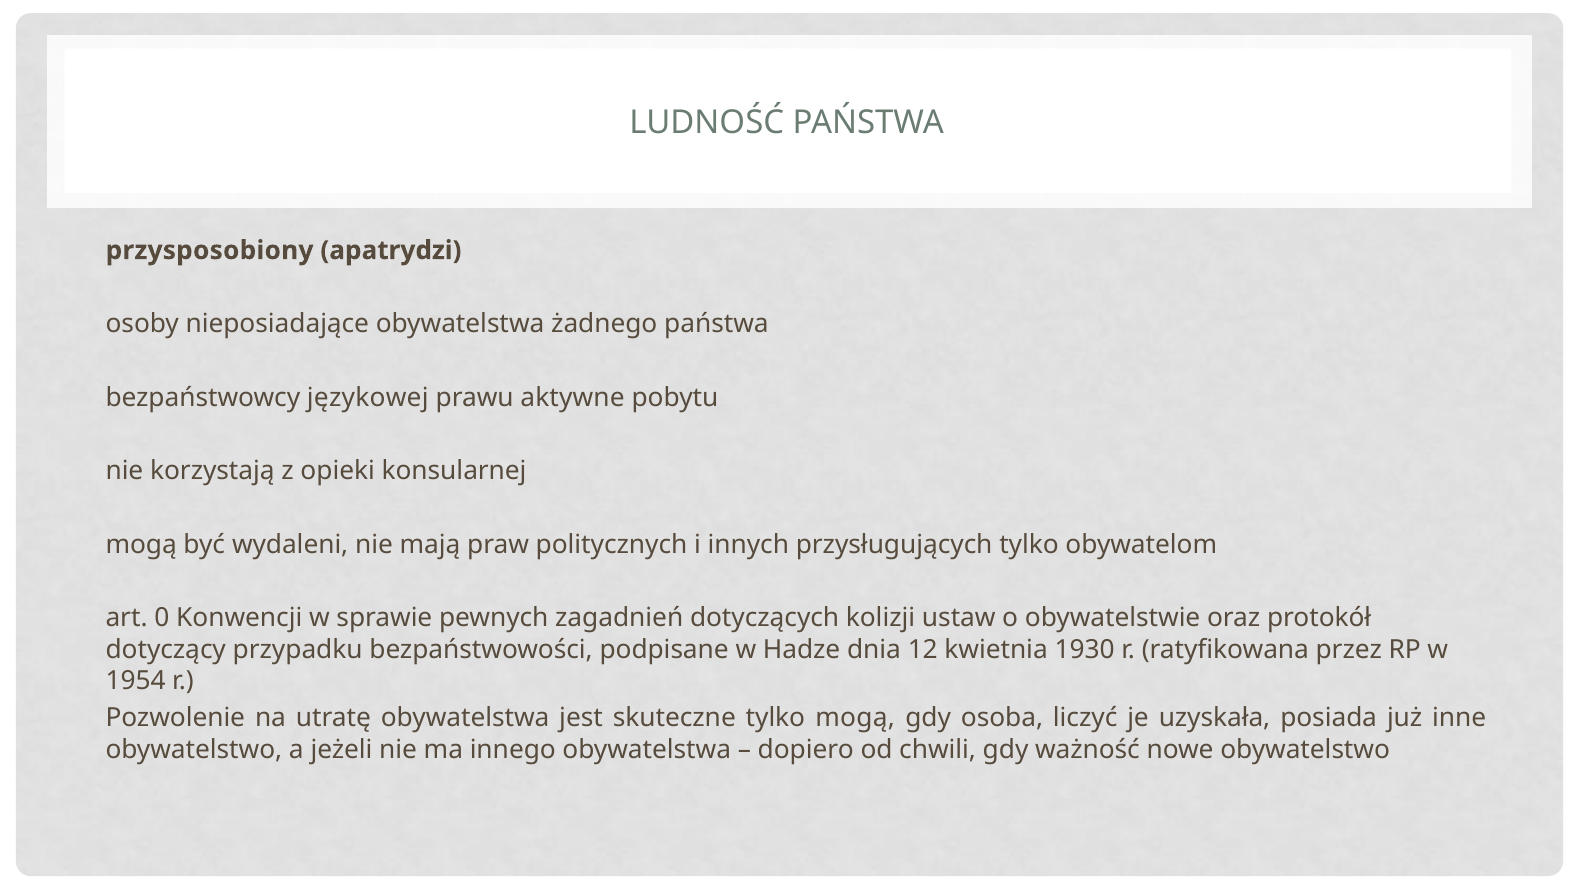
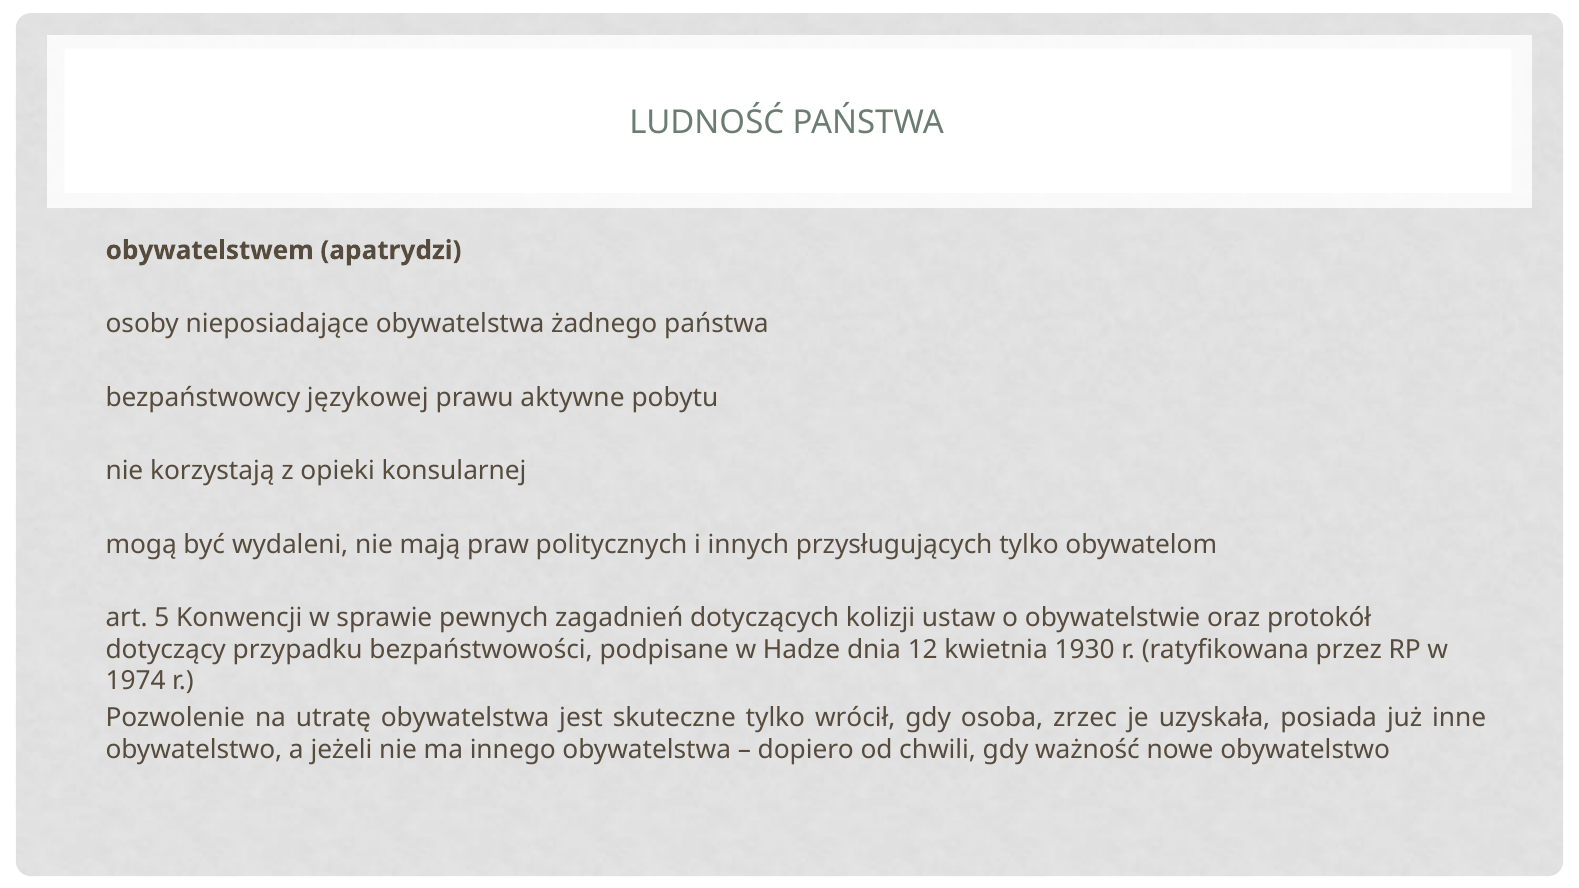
przysposobiony: przysposobiony -> obywatelstwem
0: 0 -> 5
1954: 1954 -> 1974
tylko mogą: mogą -> wrócił
liczyć: liczyć -> zrzec
